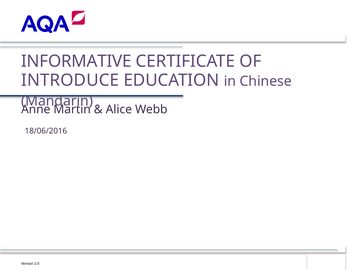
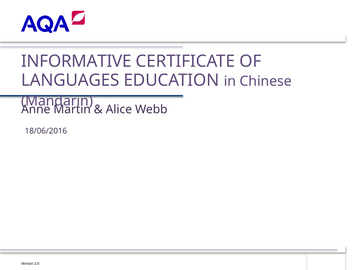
INTRODUCE: INTRODUCE -> LANGUAGES
